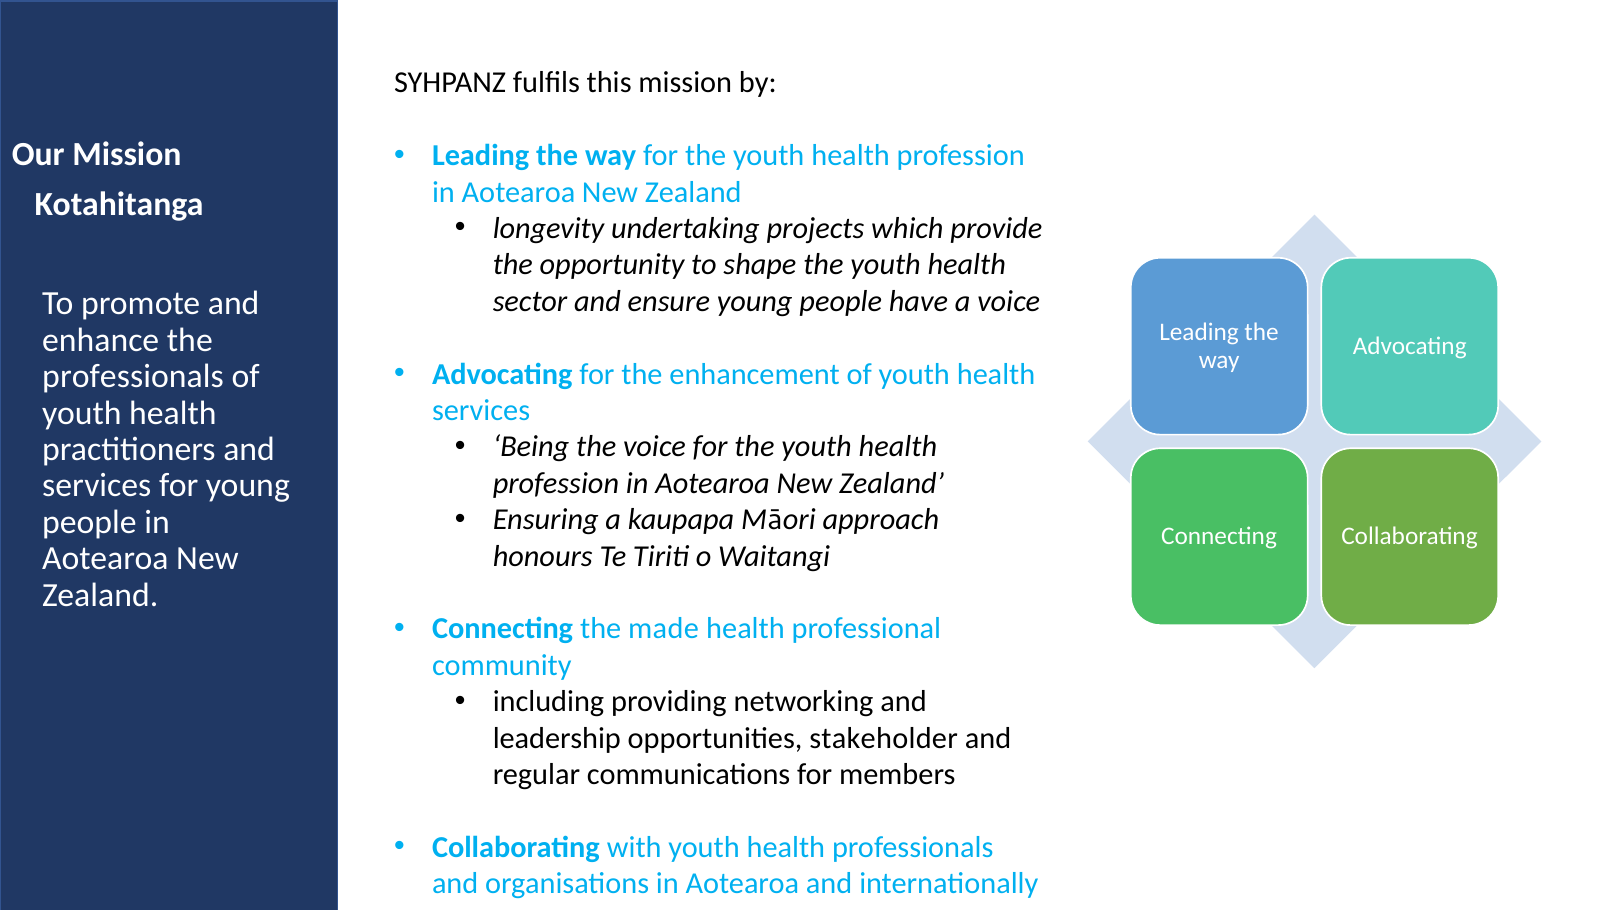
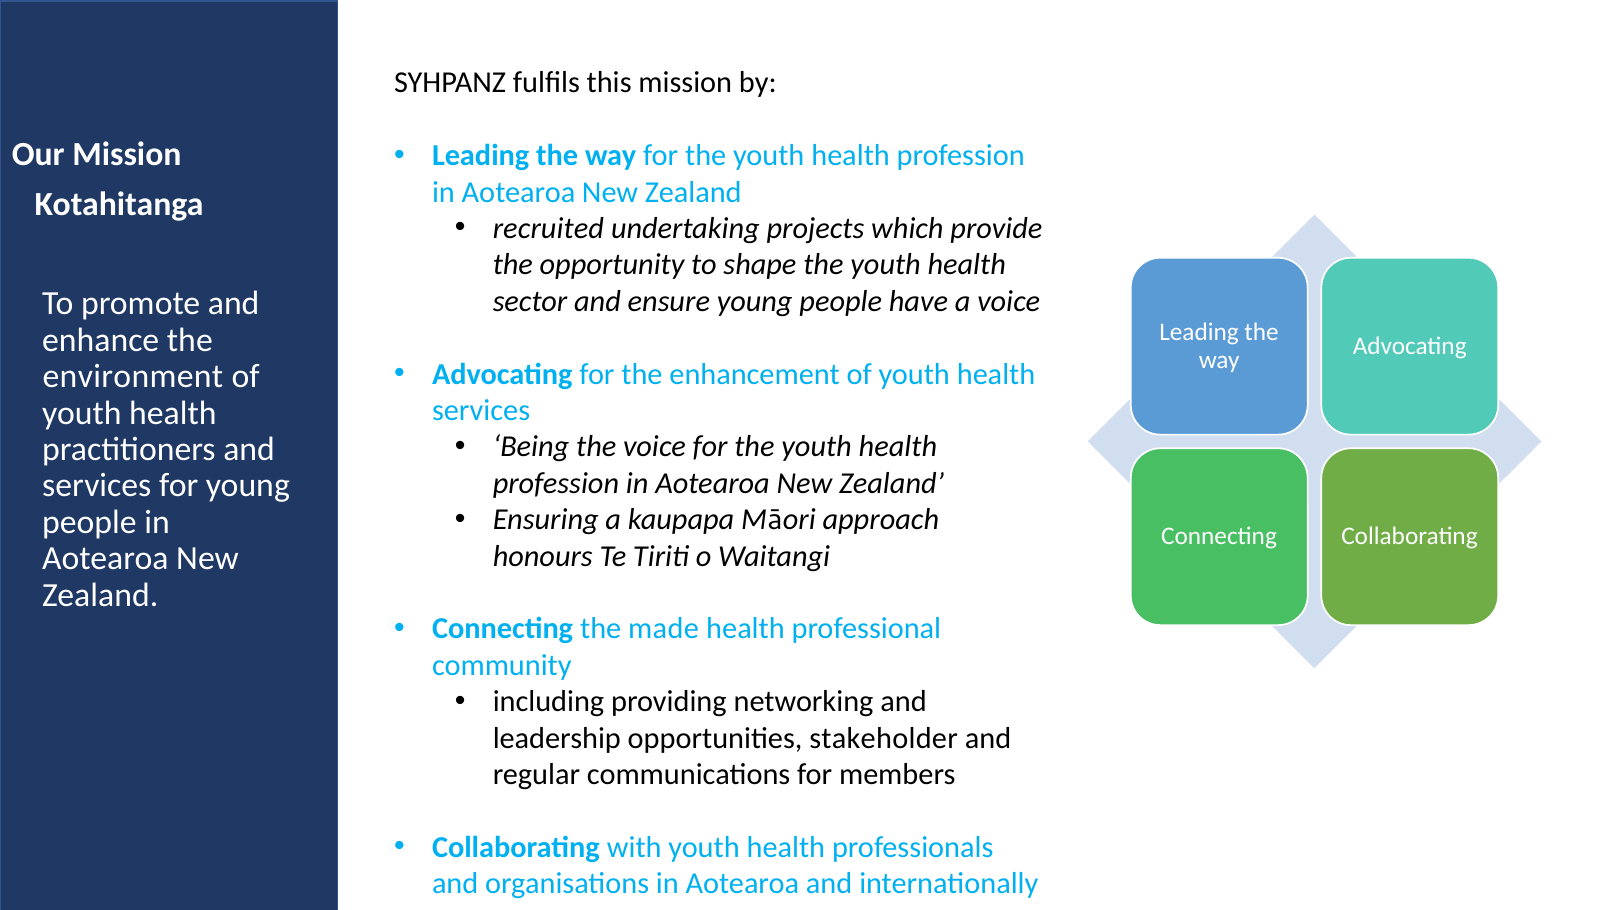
longevity: longevity -> recruited
professionals at (133, 377): professionals -> environment
